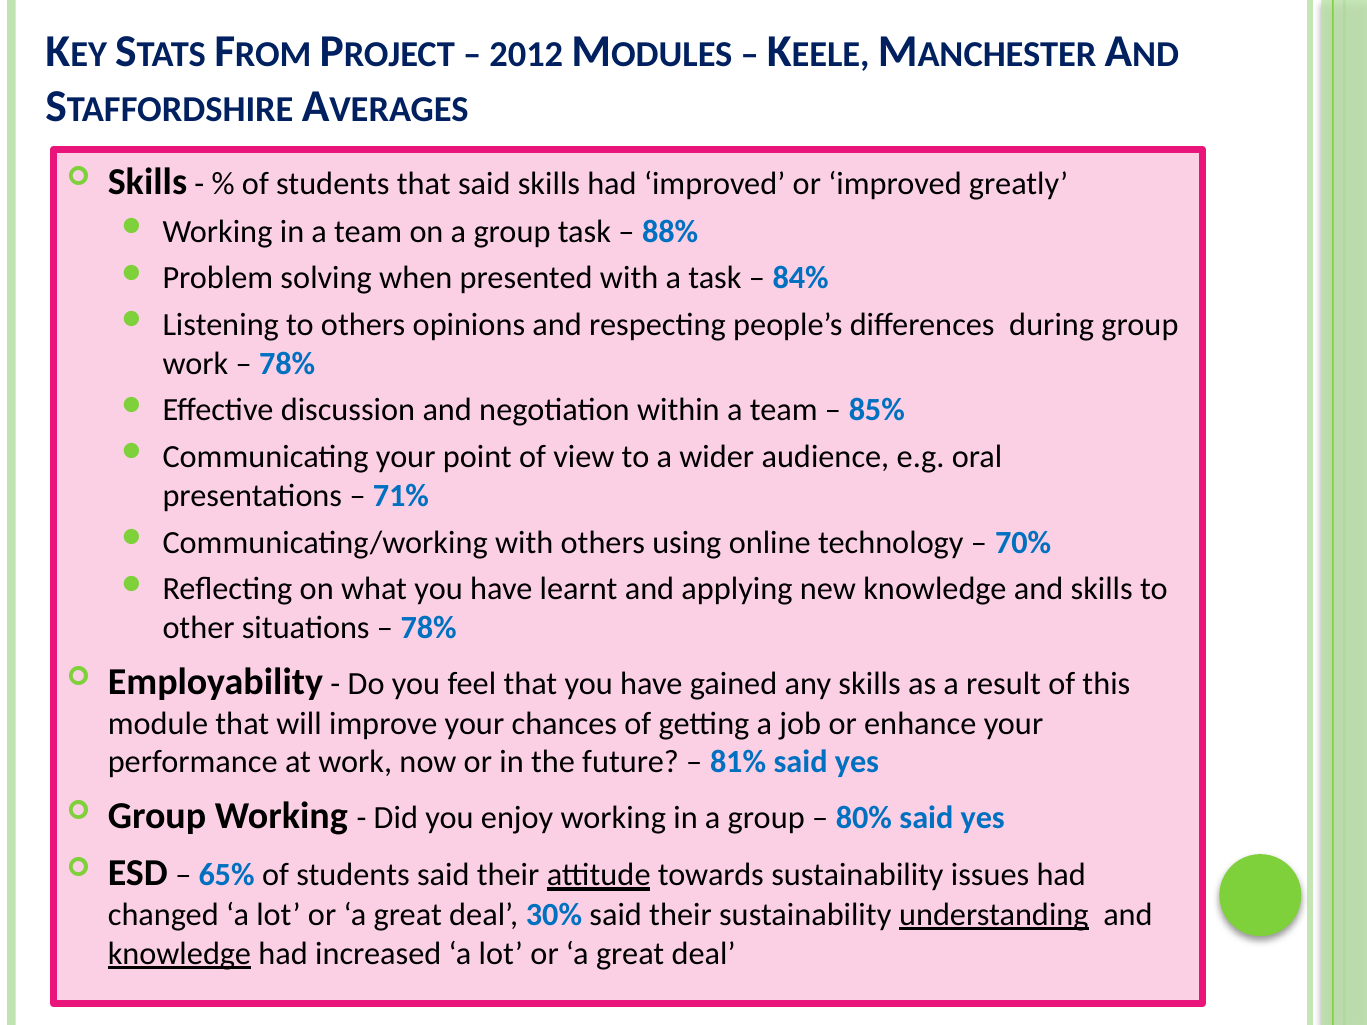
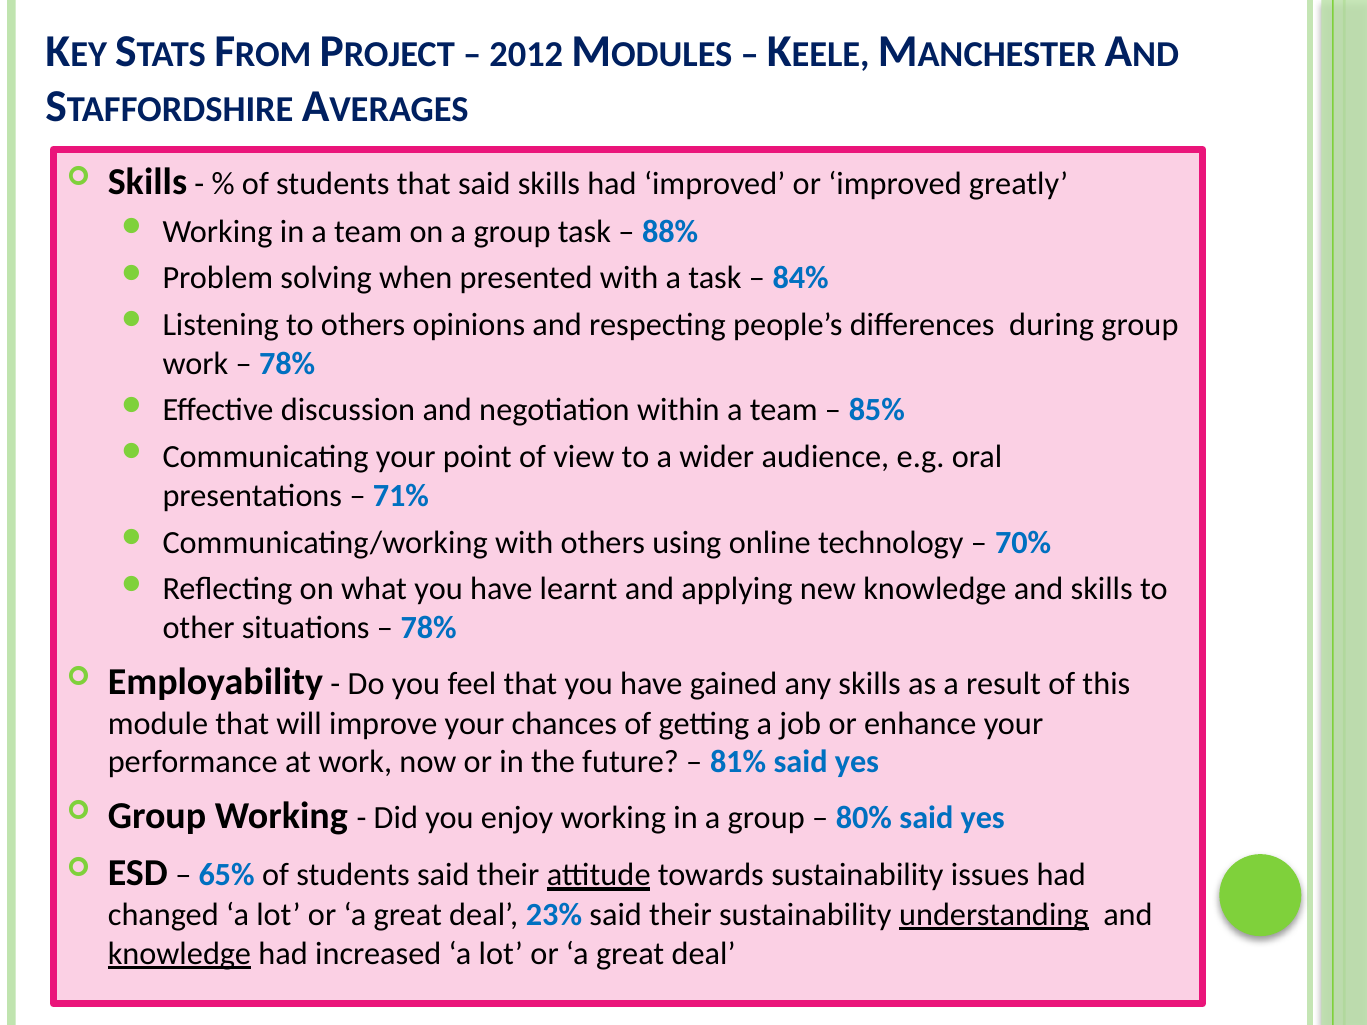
30%: 30% -> 23%
